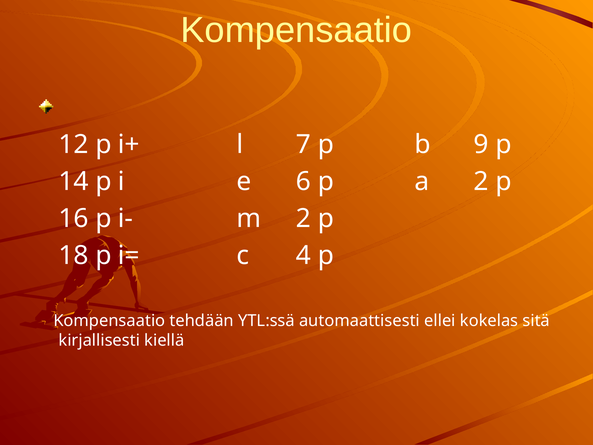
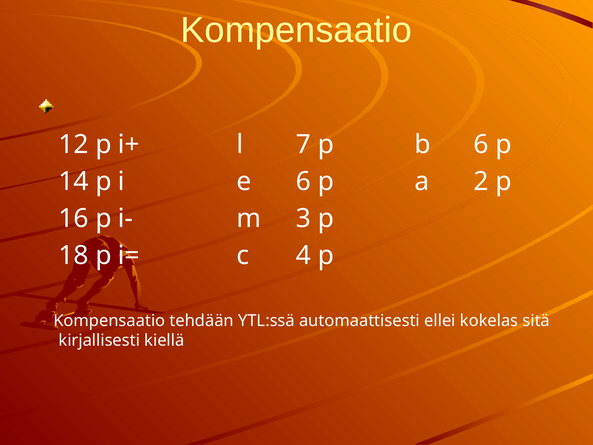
b 9: 9 -> 6
m 2: 2 -> 3
